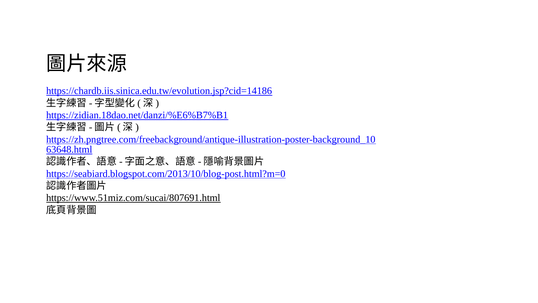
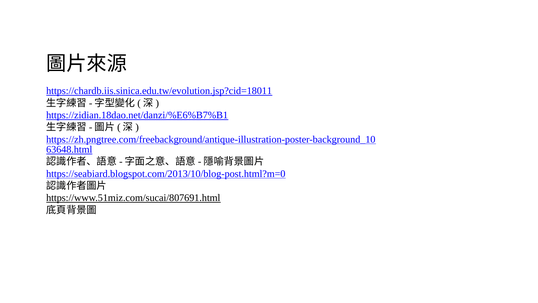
https://chardb.iis.sinica.edu.tw/evolution.jsp?cid=14186: https://chardb.iis.sinica.edu.tw/evolution.jsp?cid=14186 -> https://chardb.iis.sinica.edu.tw/evolution.jsp?cid=18011
